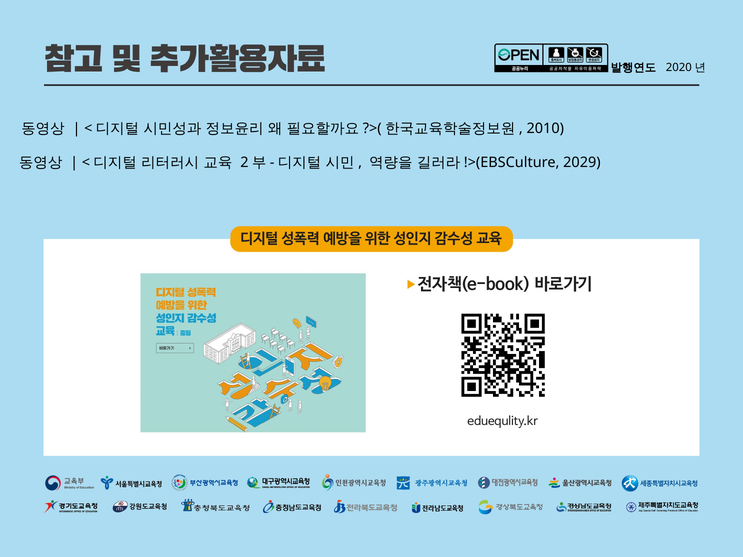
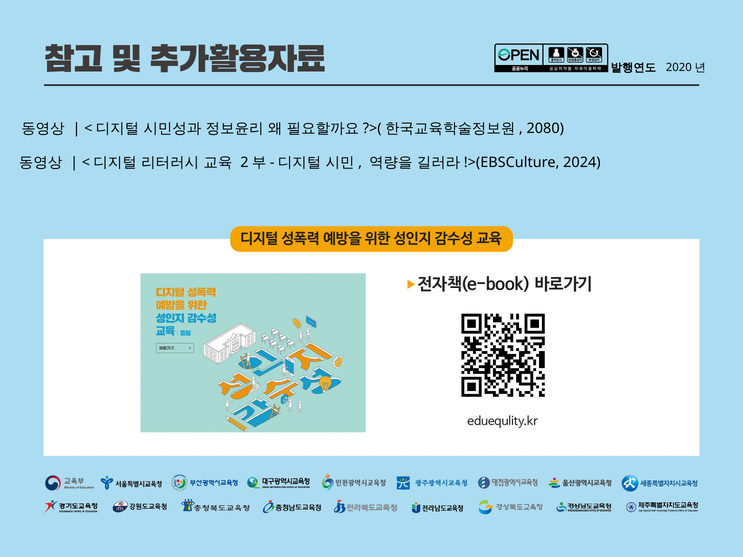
2010: 2010 -> 2080
2029: 2029 -> 2024
